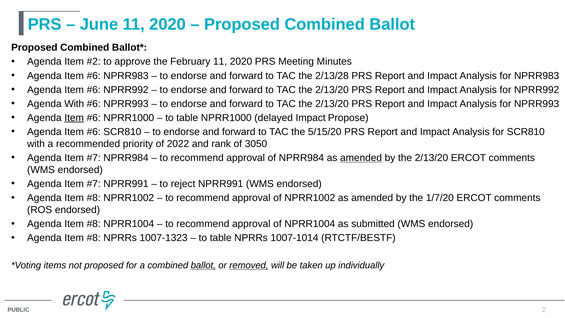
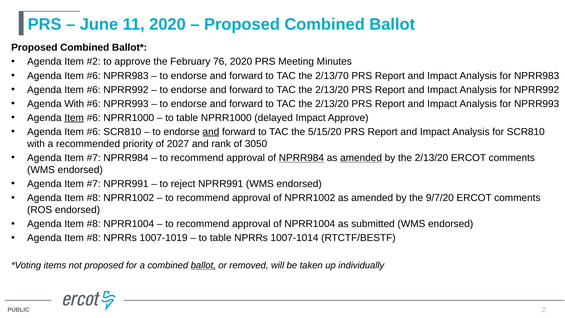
February 11: 11 -> 76
2/13/28: 2/13/28 -> 2/13/70
Impact Propose: Propose -> Approve
and at (211, 132) underline: none -> present
2022: 2022 -> 2027
NPRR984 at (301, 158) underline: none -> present
1/7/20: 1/7/20 -> 9/7/20
1007-1323: 1007-1323 -> 1007-1019
removed underline: present -> none
